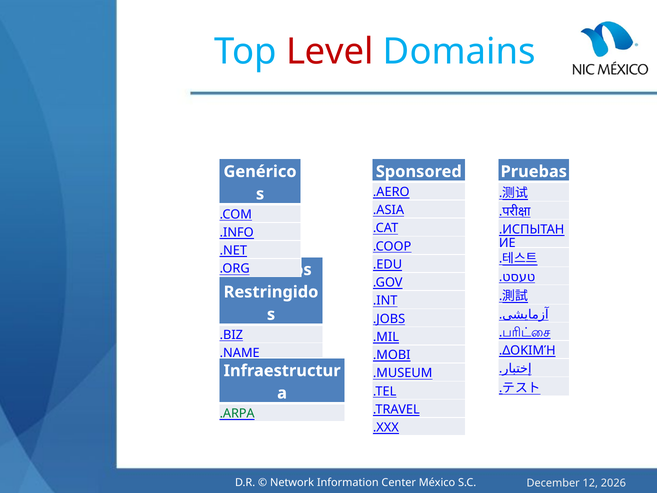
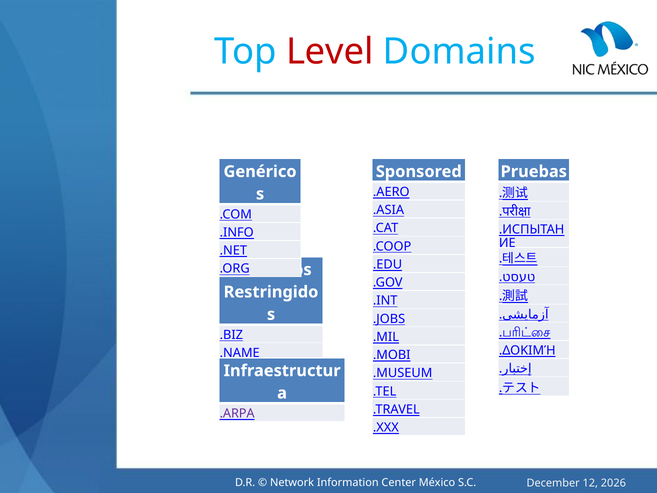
.ARPA colour: green -> purple
